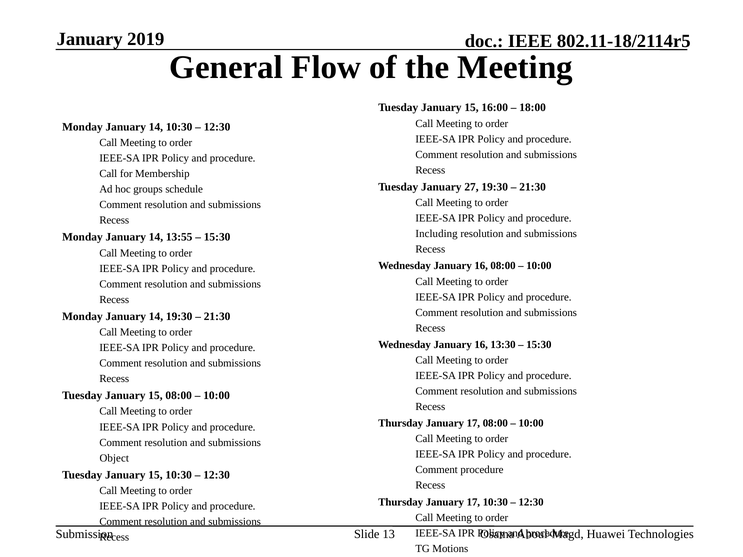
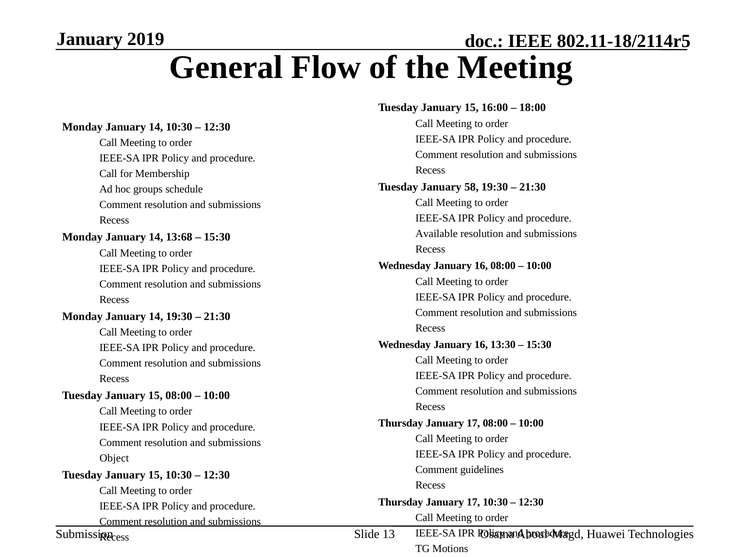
27: 27 -> 58
Including: Including -> Available
13:55: 13:55 -> 13:68
Comment procedure: procedure -> guidelines
